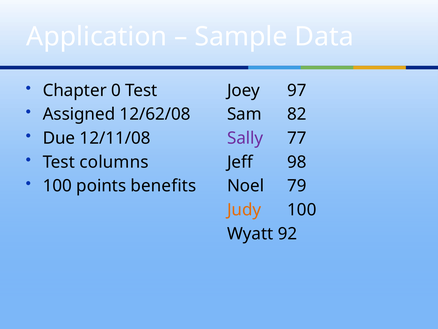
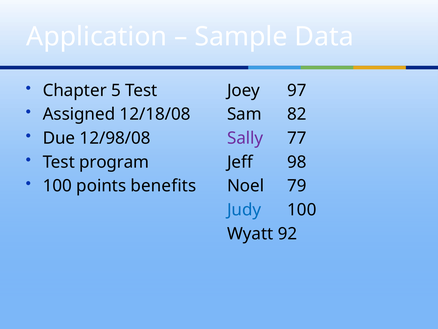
0: 0 -> 5
12/62/08: 12/62/08 -> 12/18/08
12/11/08: 12/11/08 -> 12/98/08
columns: columns -> program
Judy colour: orange -> blue
